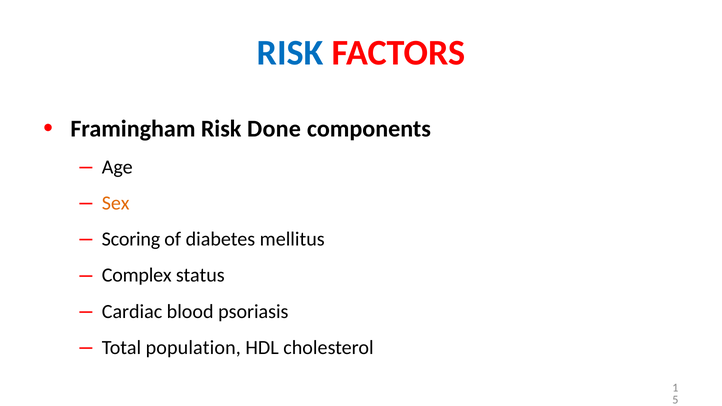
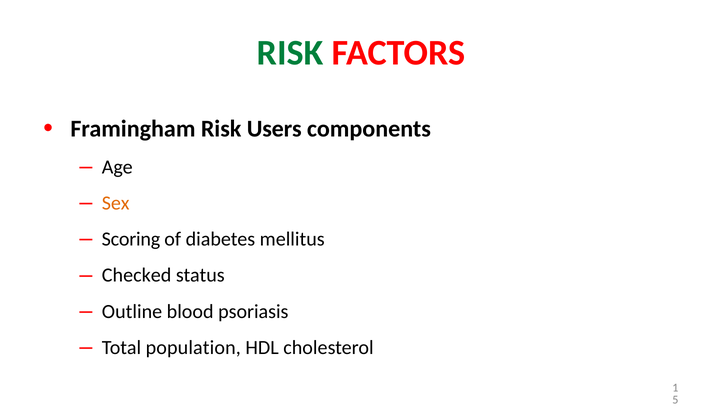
RISK at (290, 53) colour: blue -> green
Done: Done -> Users
Complex: Complex -> Checked
Cardiac: Cardiac -> Outline
